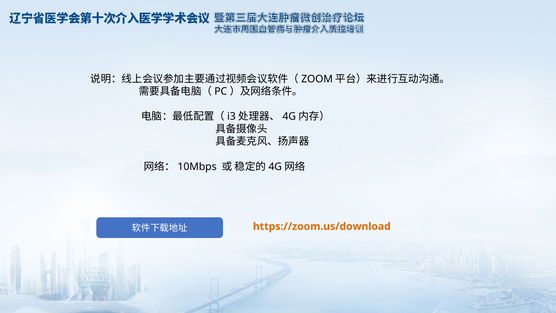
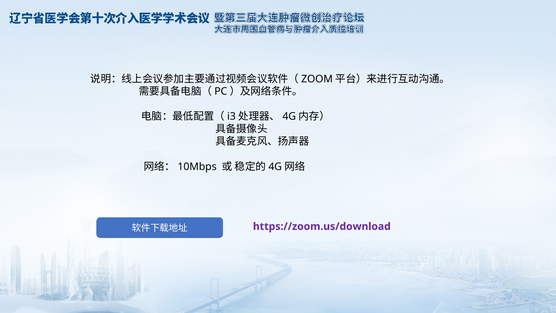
https://zoom.us/download colour: orange -> purple
